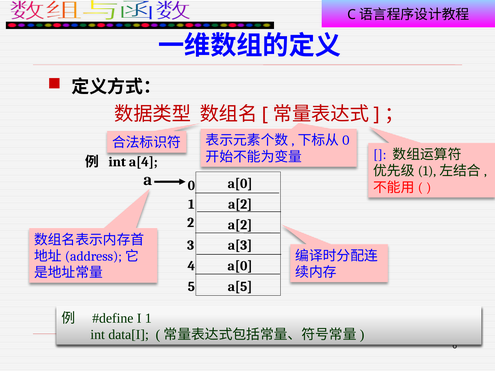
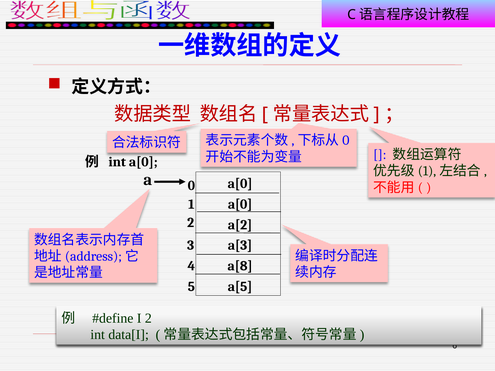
int a[4: a[4 -> a[0
a[2 at (240, 204): a[2 -> a[0
a[0 at (240, 266): a[0 -> a[8
1 at (148, 318): 1 -> 2
